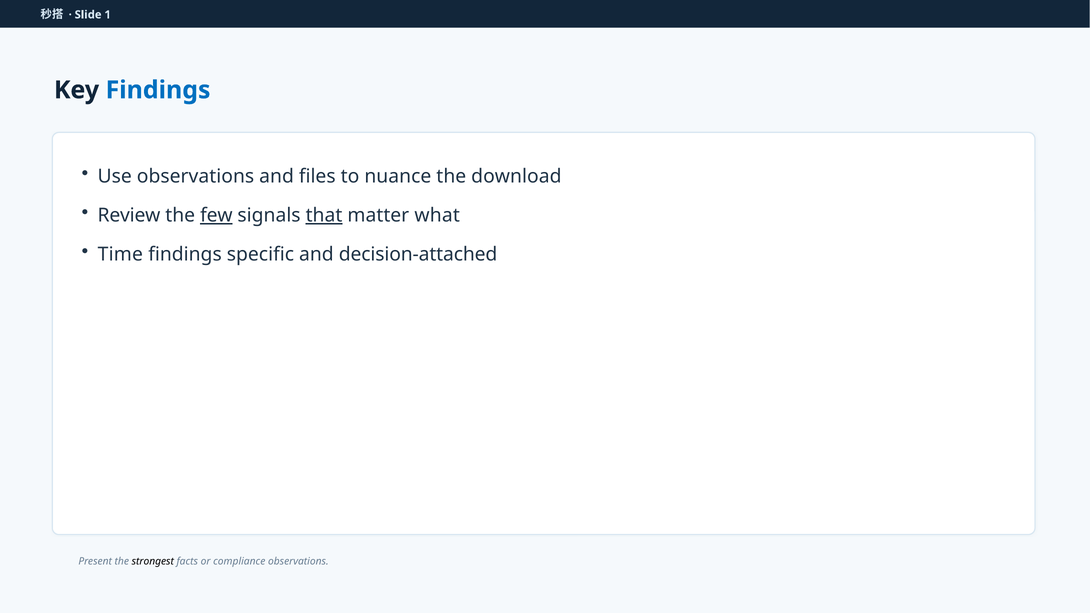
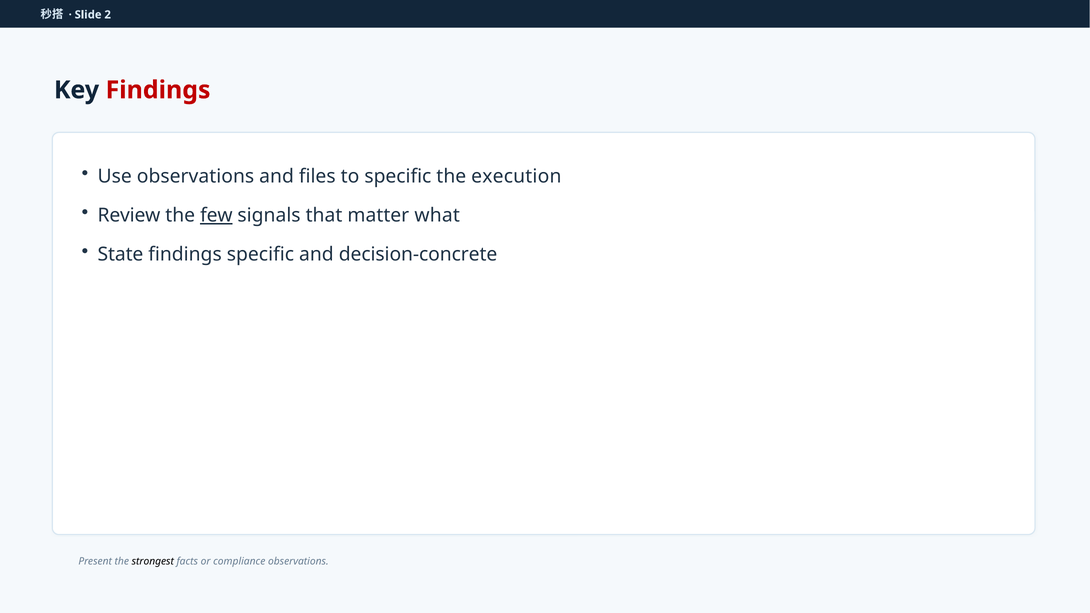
1: 1 -> 2
Findings at (158, 90) colour: blue -> red
to nuance: nuance -> specific
download: download -> execution
that underline: present -> none
Time: Time -> State
decision-attached: decision-attached -> decision-concrete
